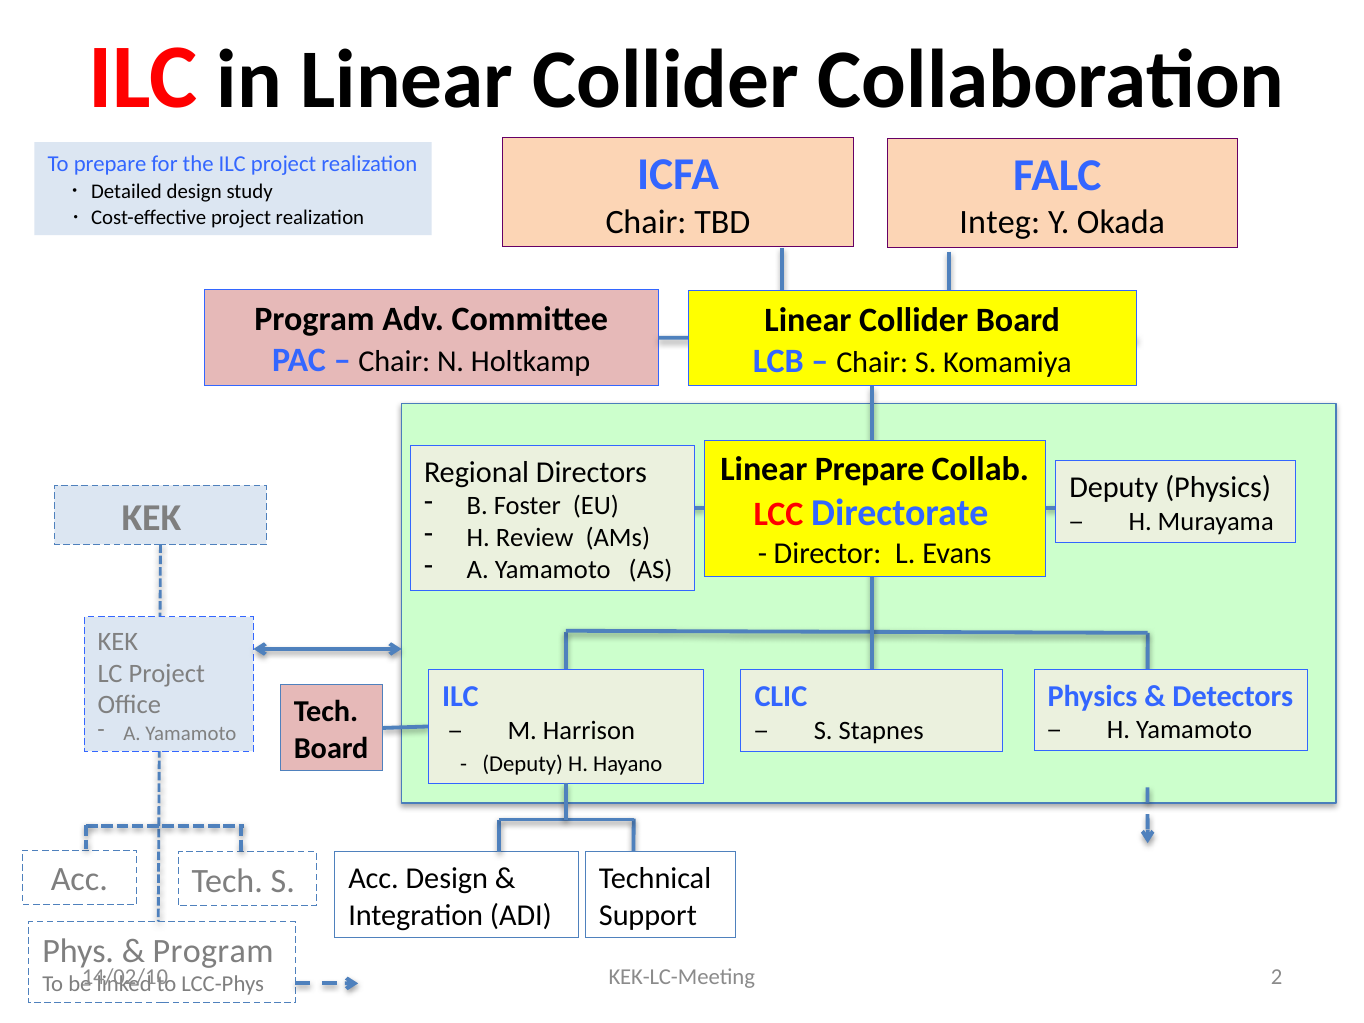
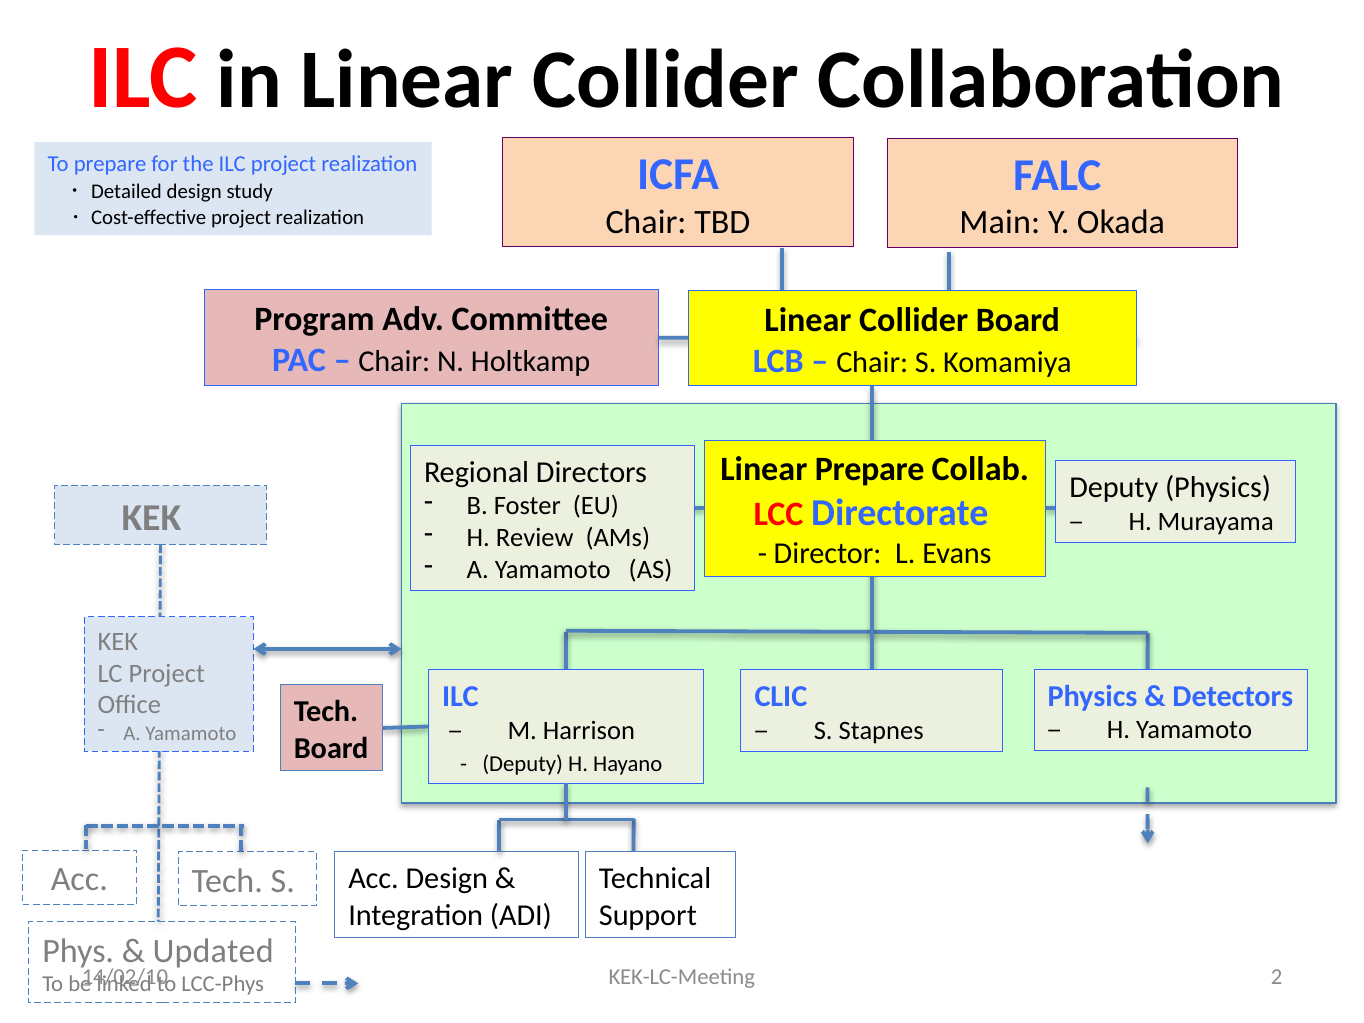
Integ: Integ -> Main
Program at (213, 951): Program -> Updated
